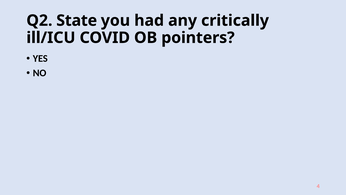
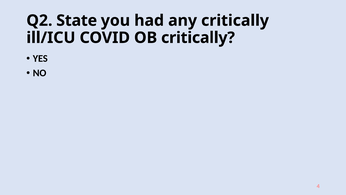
OB pointers: pointers -> critically
